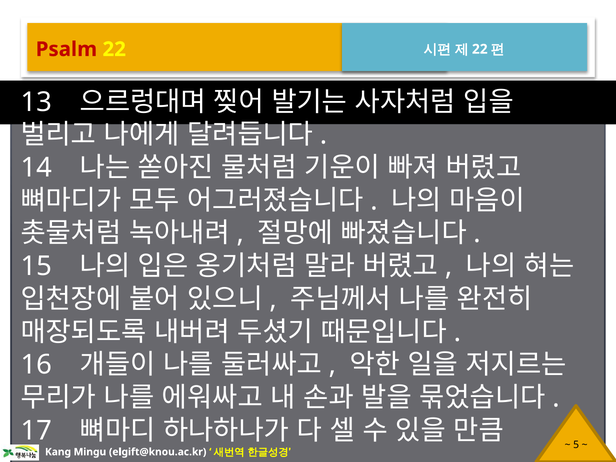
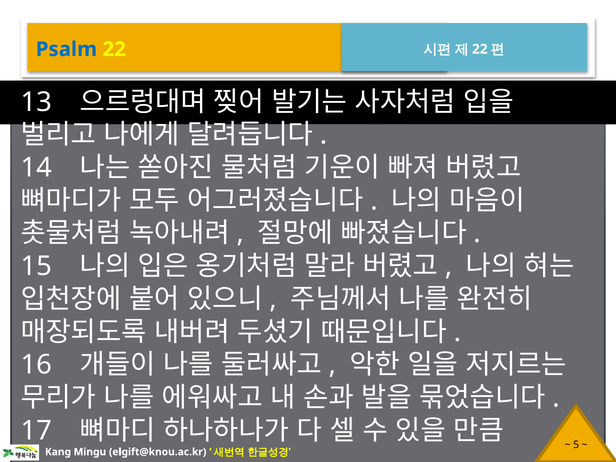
Psalm colour: red -> blue
